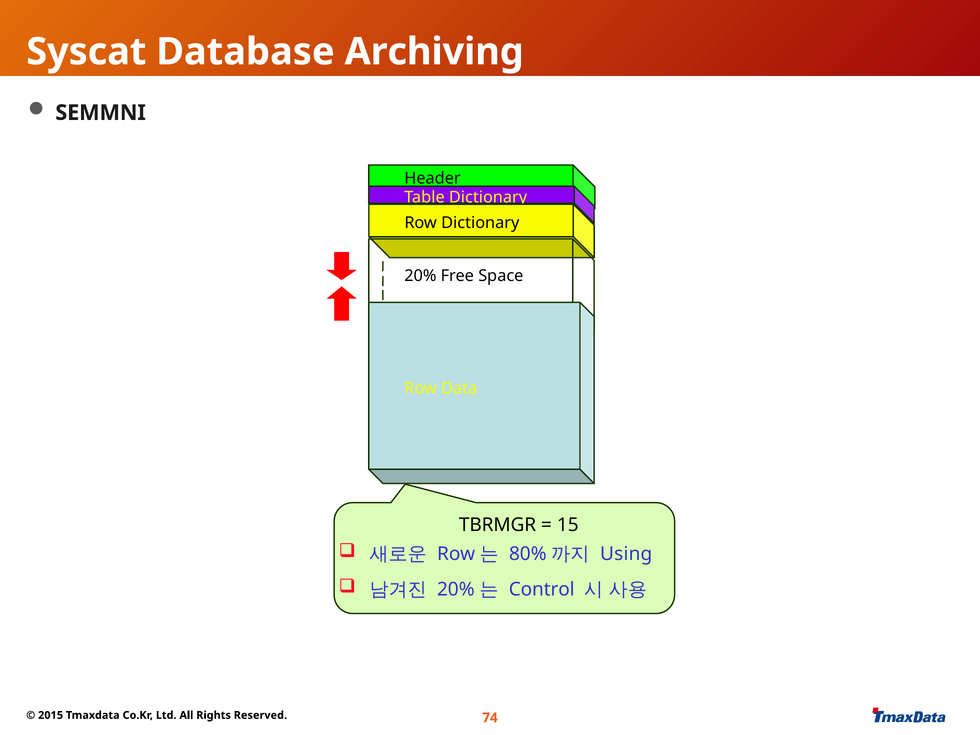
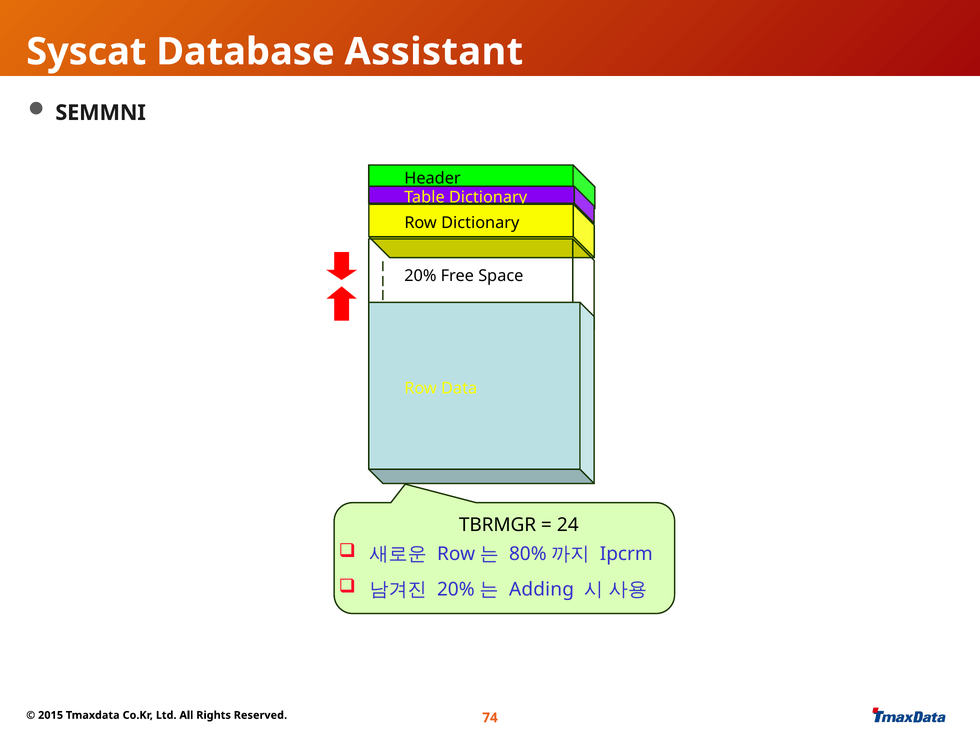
Archiving: Archiving -> Assistant
15: 15 -> 24
Using: Using -> Ipcrm
Control: Control -> Adding
